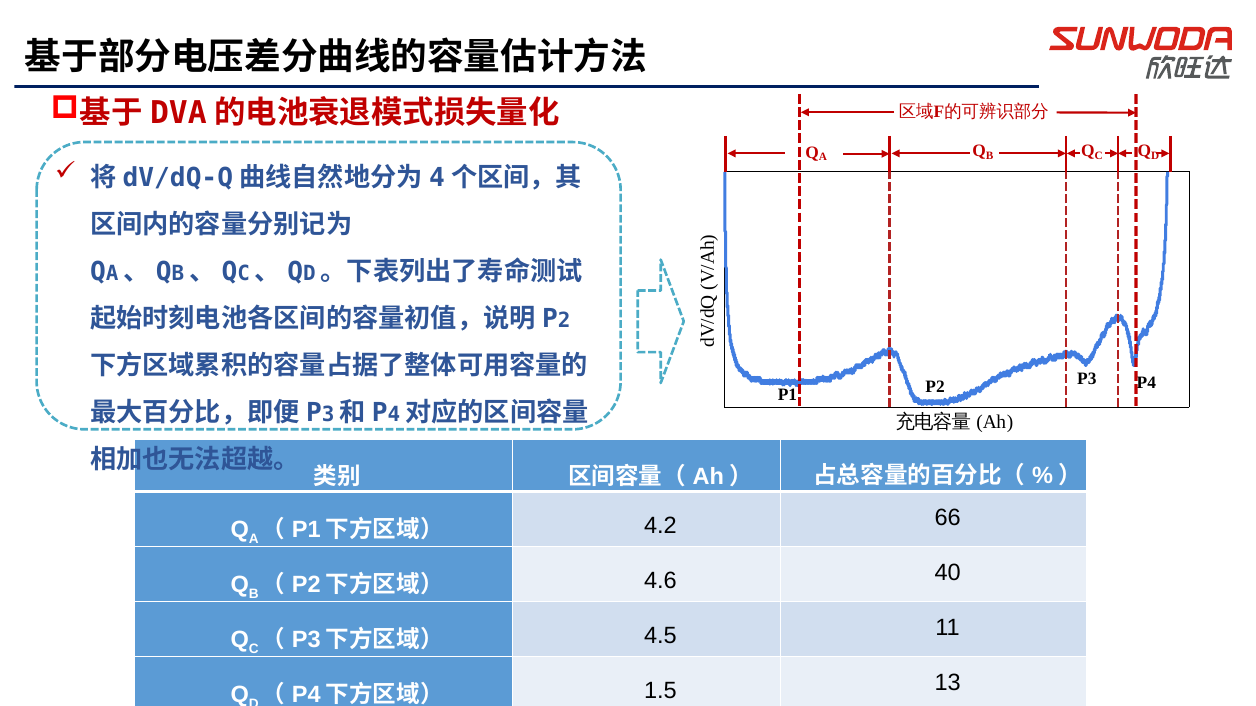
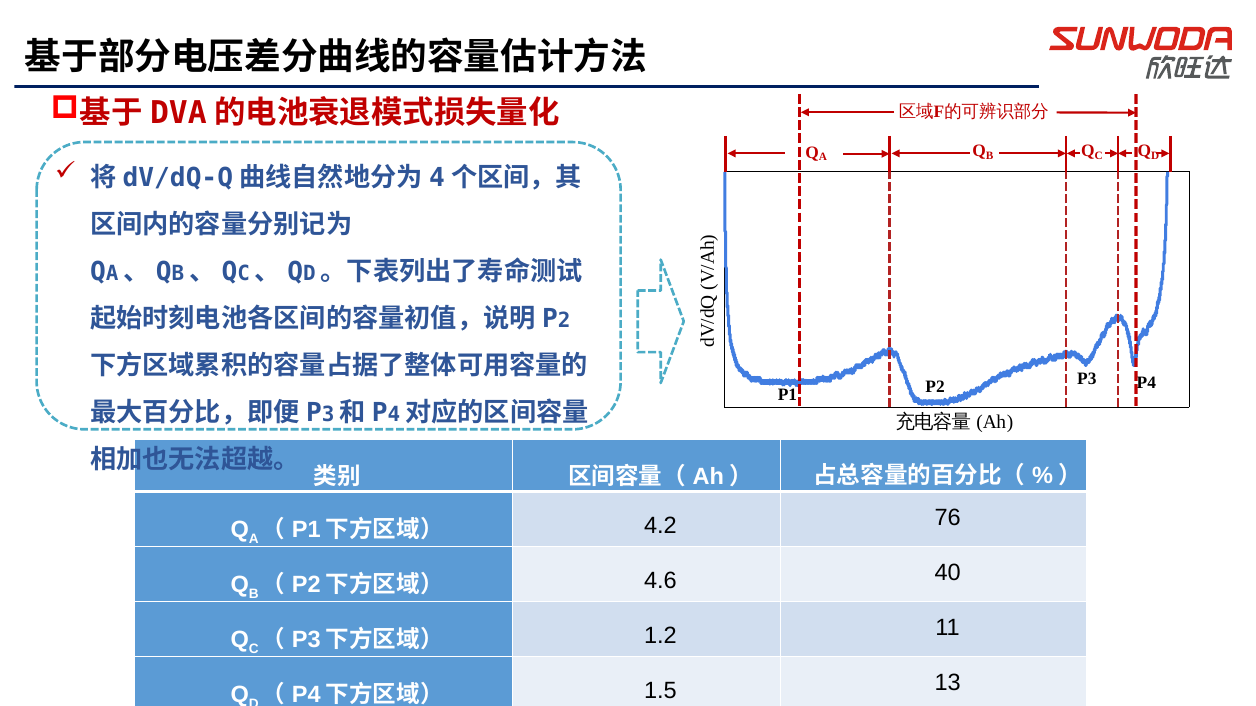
66: 66 -> 76
4.5: 4.5 -> 1.2
